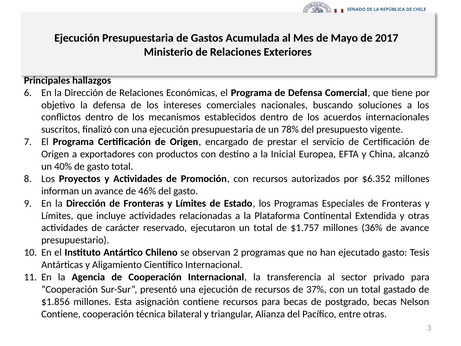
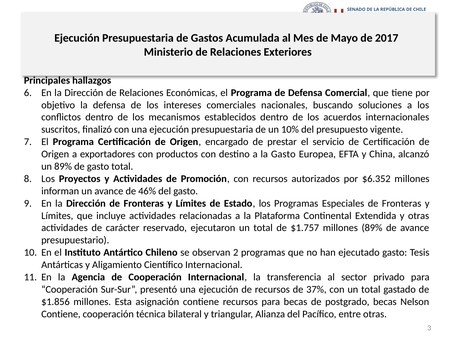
78%: 78% -> 10%
la Inicial: Inicial -> Gasto
un 40%: 40% -> 89%
millones 36%: 36% -> 89%
